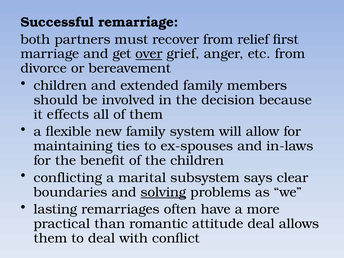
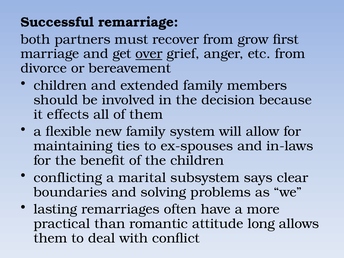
relief: relief -> grow
solving underline: present -> none
attitude deal: deal -> long
